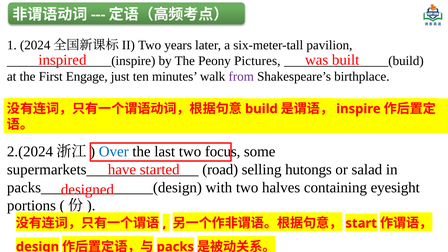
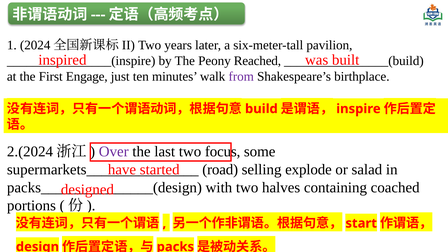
Pictures: Pictures -> Reached
Over colour: blue -> purple
hutongs: hutongs -> explode
eyesight: eyesight -> coached
